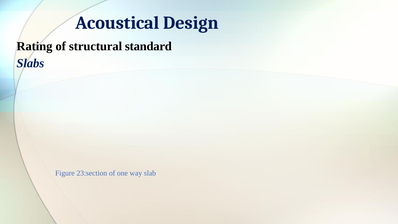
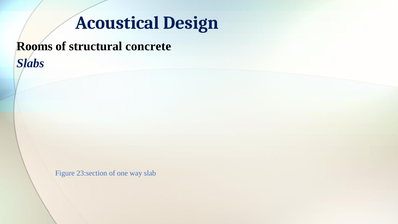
Rating: Rating -> Rooms
standard: standard -> concrete
